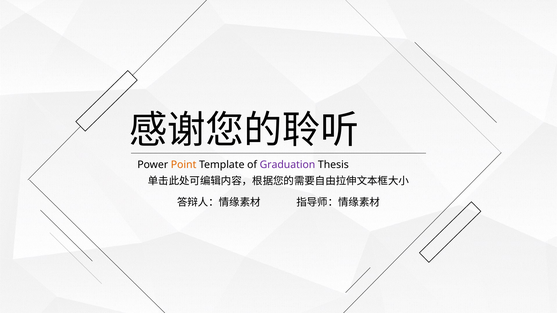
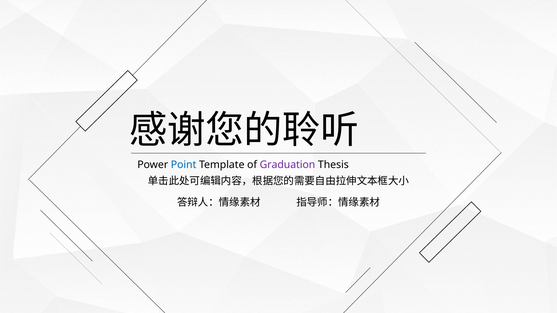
Point colour: orange -> blue
